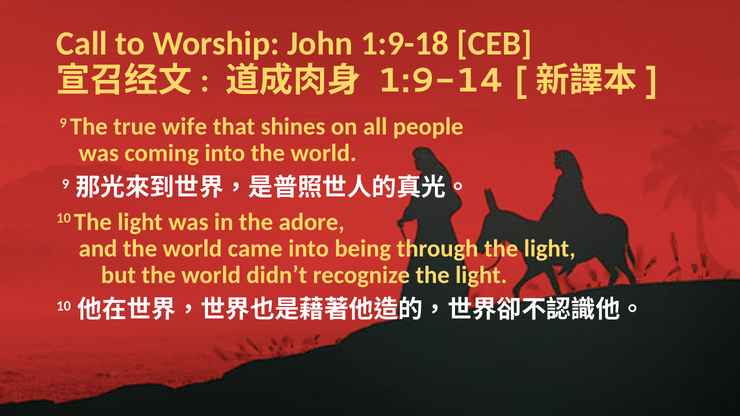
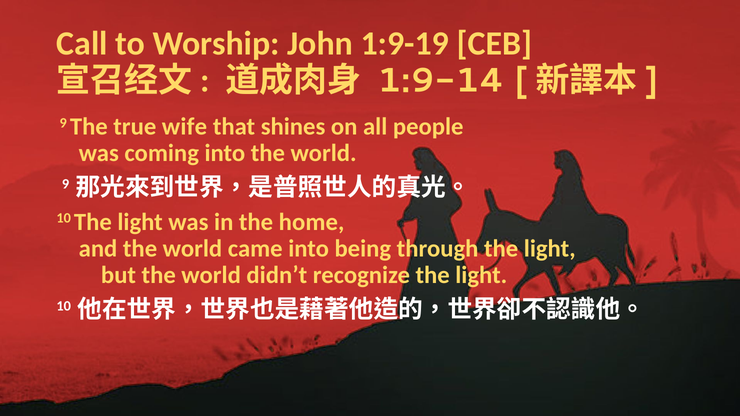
1:9-18: 1:9-18 -> 1:9-19
adore: adore -> home
